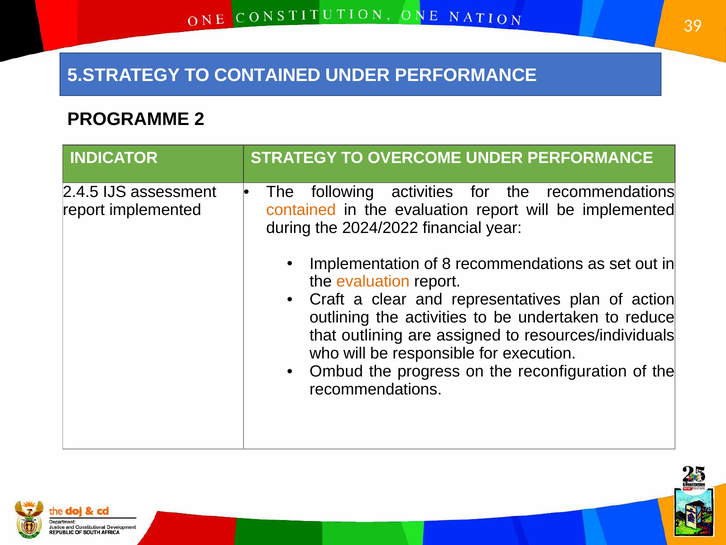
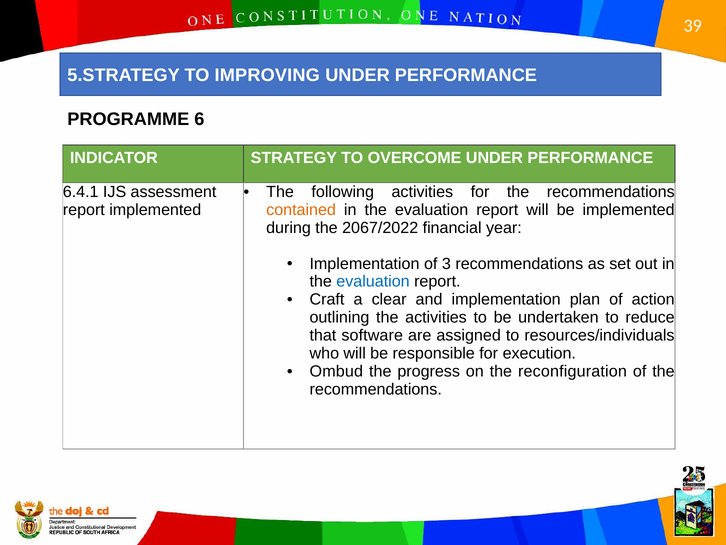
TO CONTAINED: CONTAINED -> IMPROVING
2: 2 -> 6
2.4.5: 2.4.5 -> 6.4.1
2024/2022: 2024/2022 -> 2067/2022
8: 8 -> 3
evaluation at (373, 281) colour: orange -> blue
and representatives: representatives -> implementation
that outlining: outlining -> software
